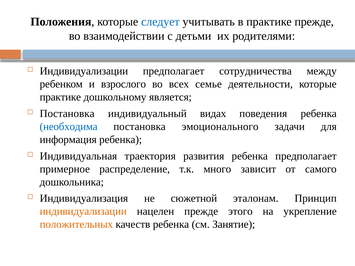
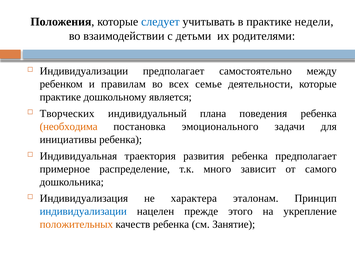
практике прежде: прежде -> недели
сотрудничества: сотрудничества -> самостоятельно
взрослого: взрослого -> правилам
Постановка at (67, 114): Постановка -> Творческих
видах: видах -> плана
необходима colour: blue -> orange
информация: информация -> инициативы
сюжетной: сюжетной -> характера
индивидуализации at (83, 212) colour: orange -> blue
